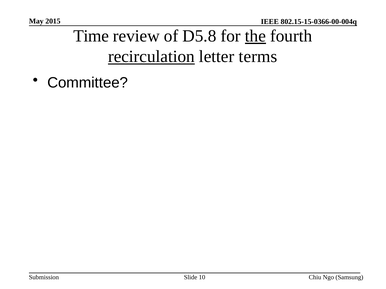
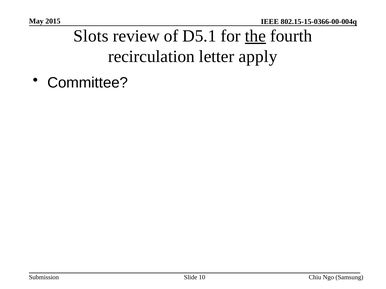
Time: Time -> Slots
D5.8: D5.8 -> D5.1
recirculation underline: present -> none
terms: terms -> apply
